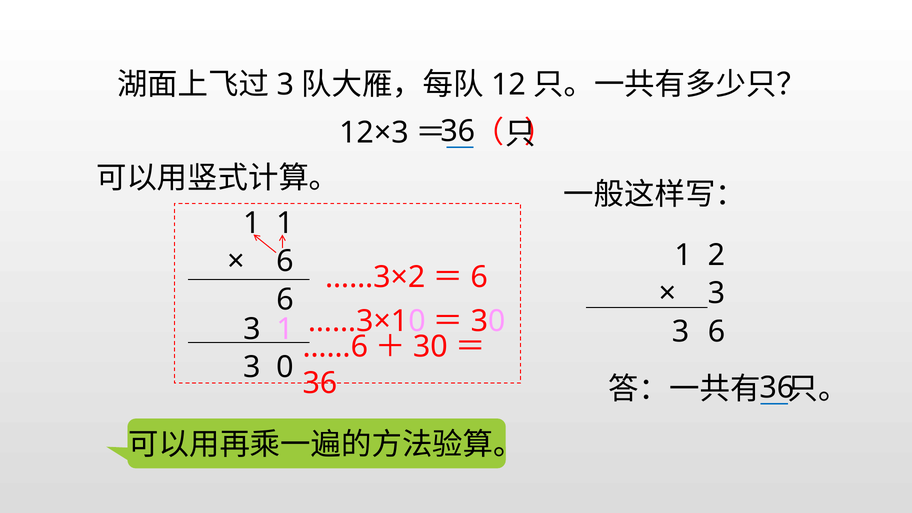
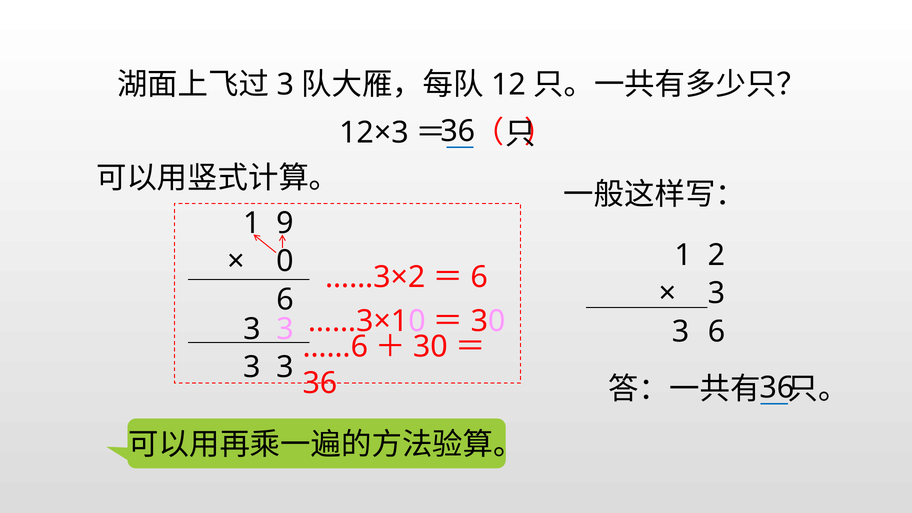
1 1: 1 -> 9
6 at (285, 261): 6 -> 0
1 at (285, 329): 1 -> 3
0 at (285, 367): 0 -> 3
